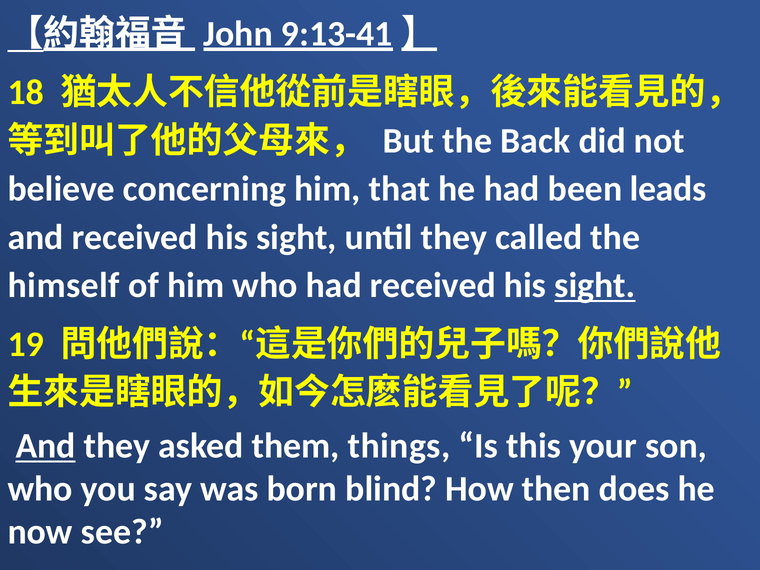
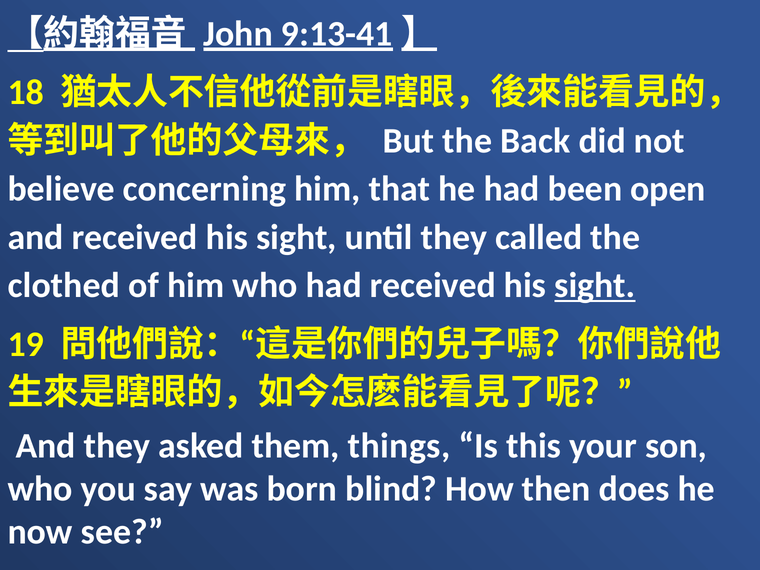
leads: leads -> open
himself: himself -> clothed
And at (46, 446) underline: present -> none
